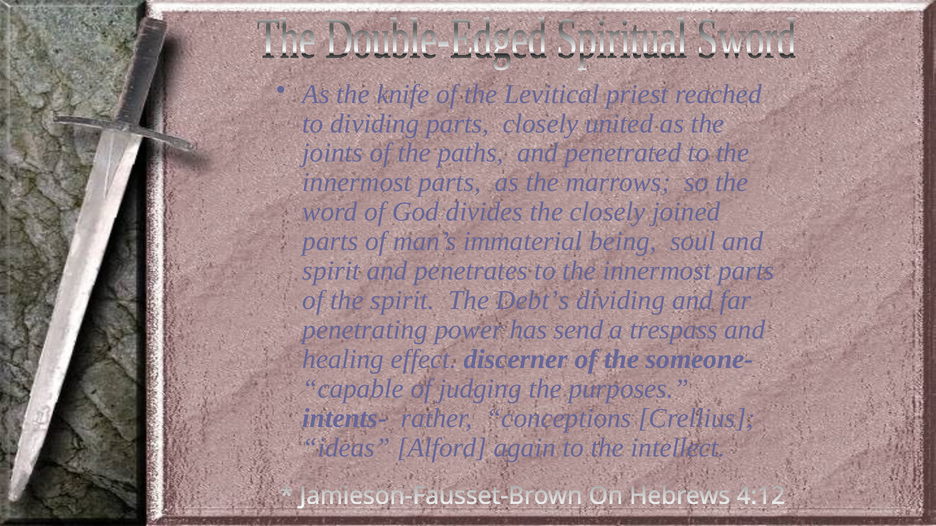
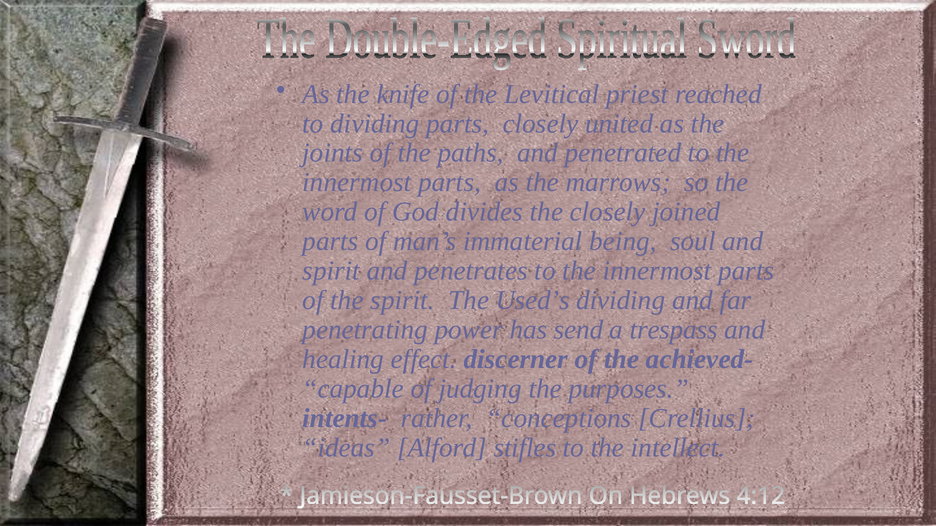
Debt’s: Debt’s -> Used’s
someone-: someone- -> achieved-
again: again -> stifles
